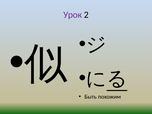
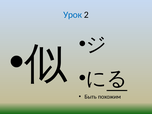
Урок colour: purple -> blue
